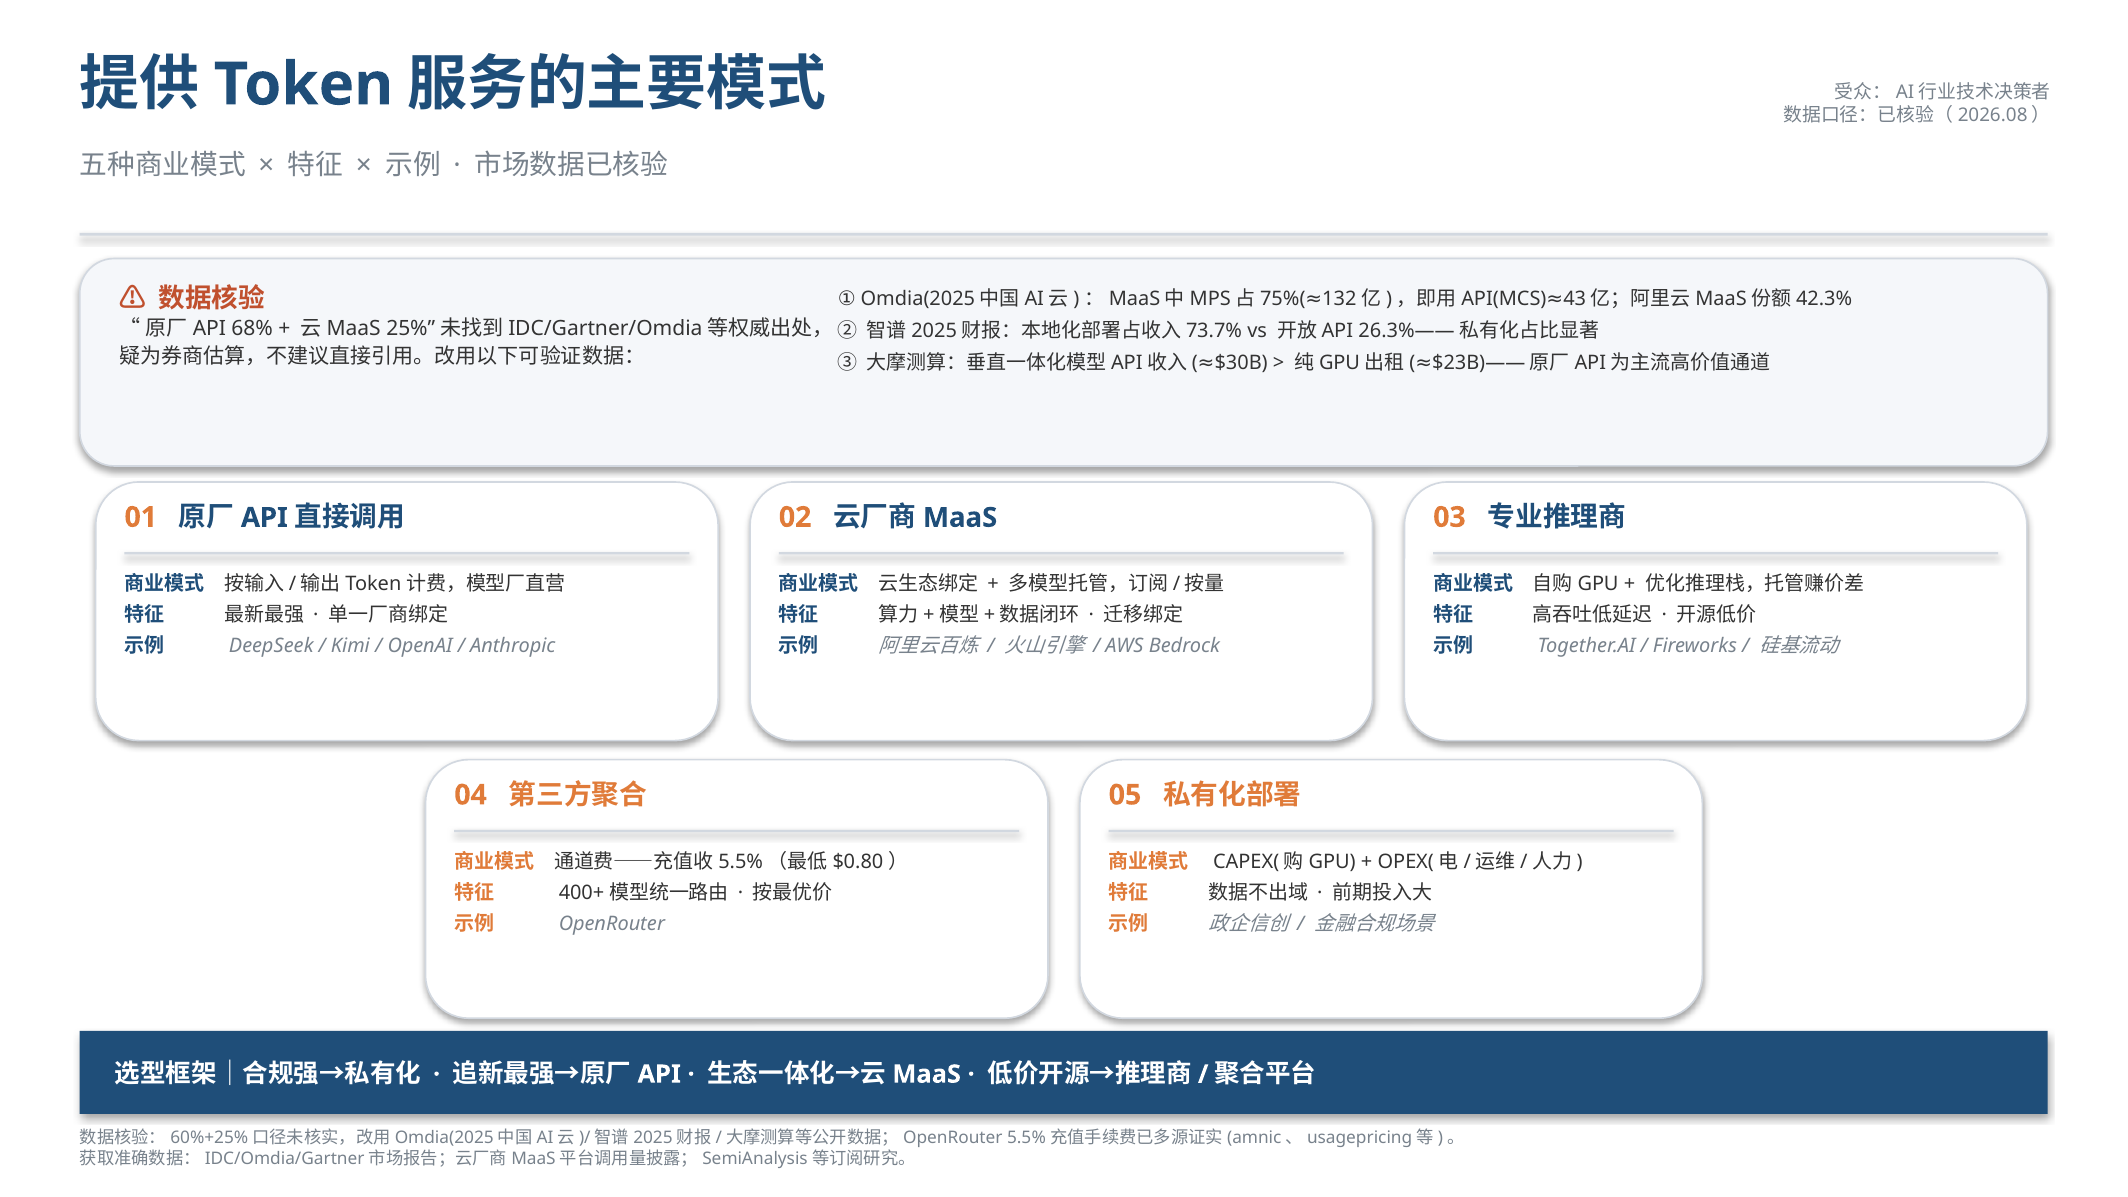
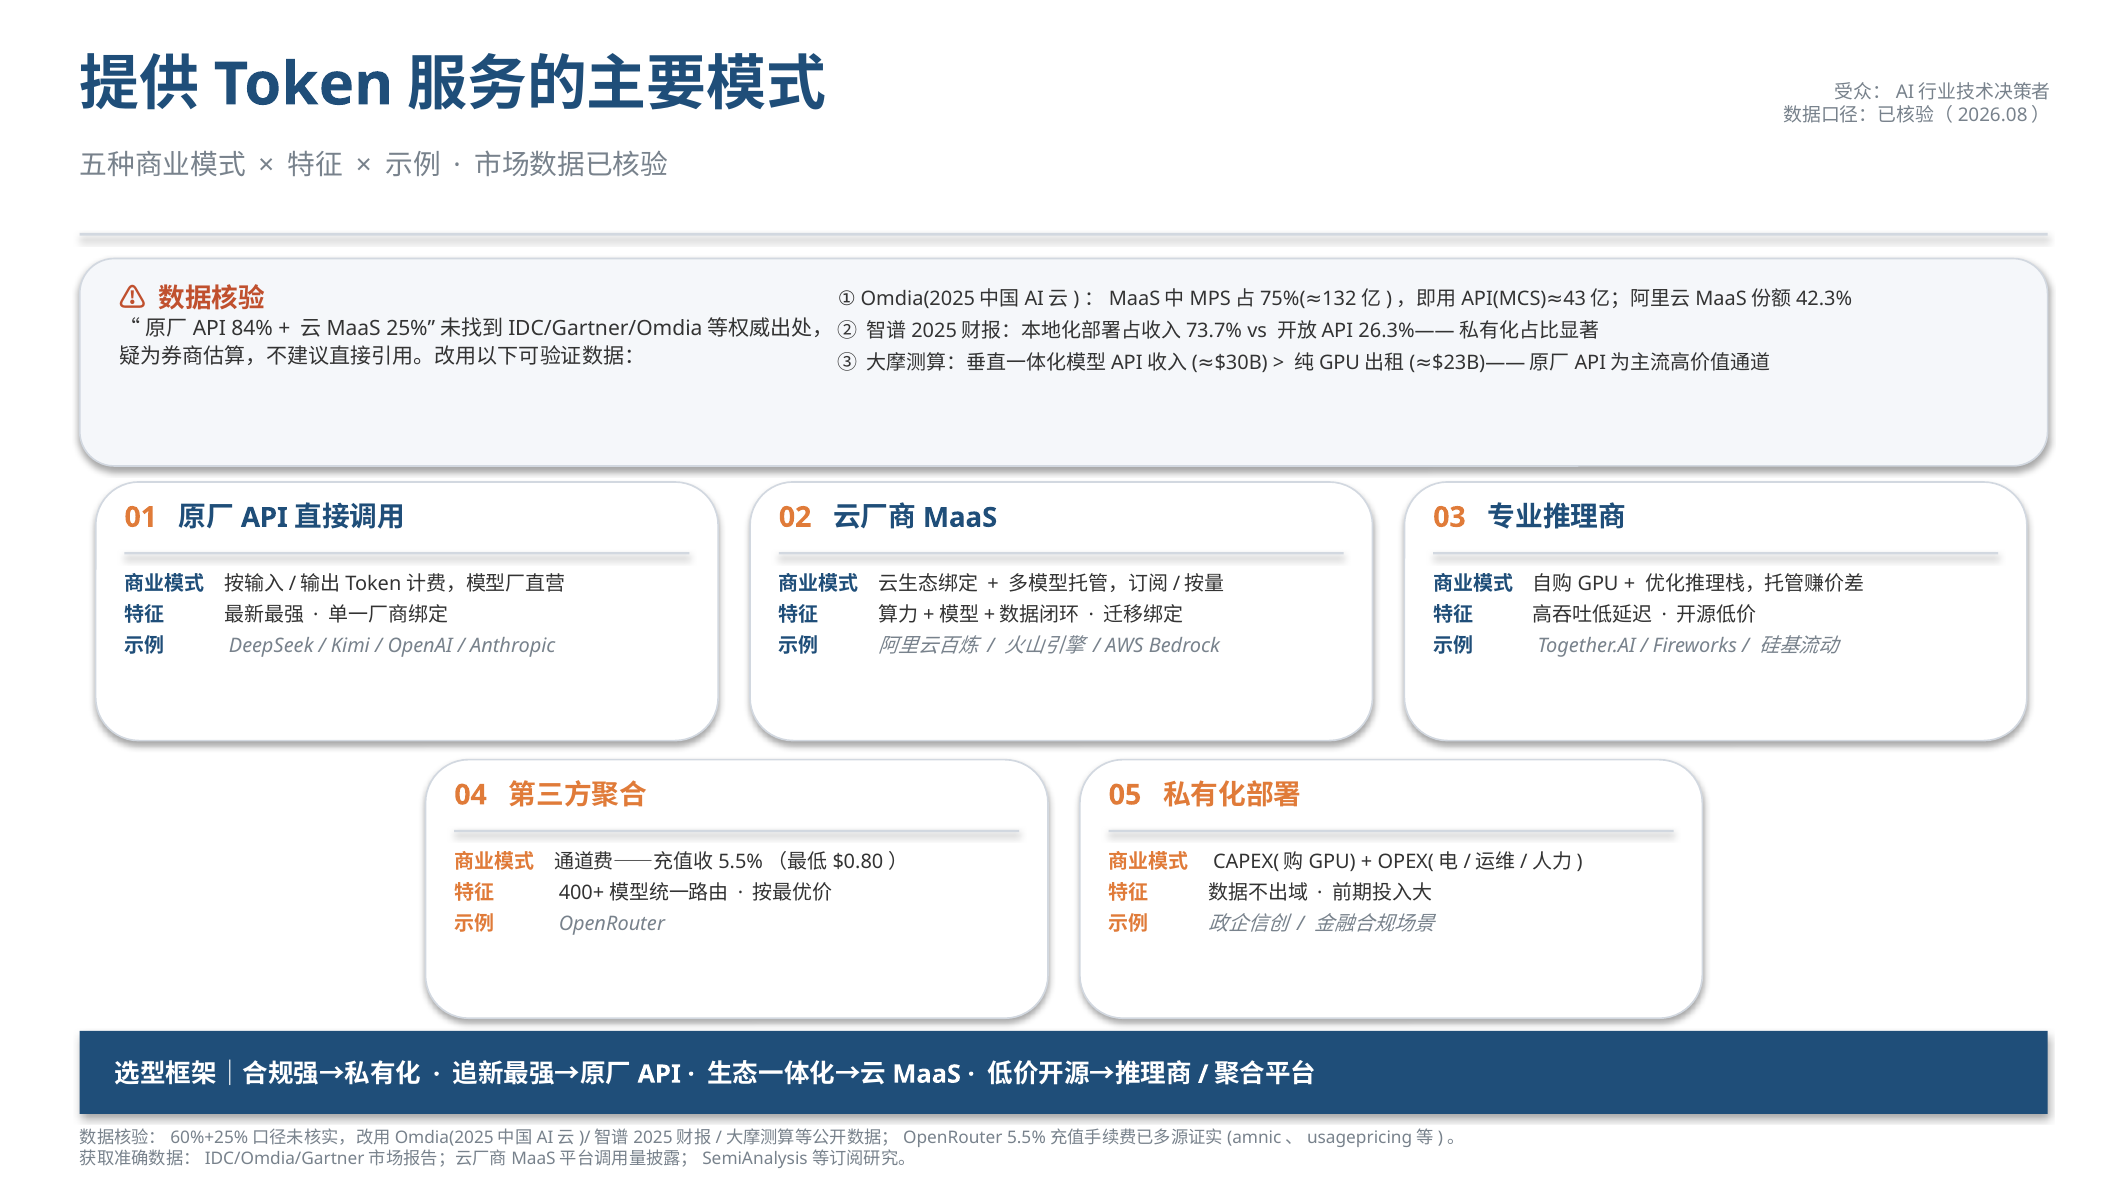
68%: 68% -> 84%
